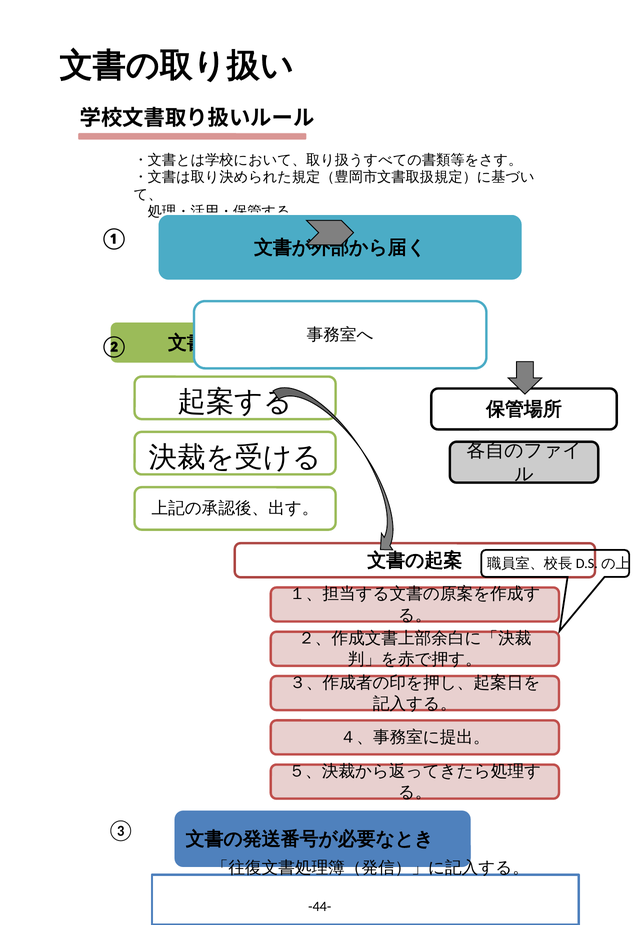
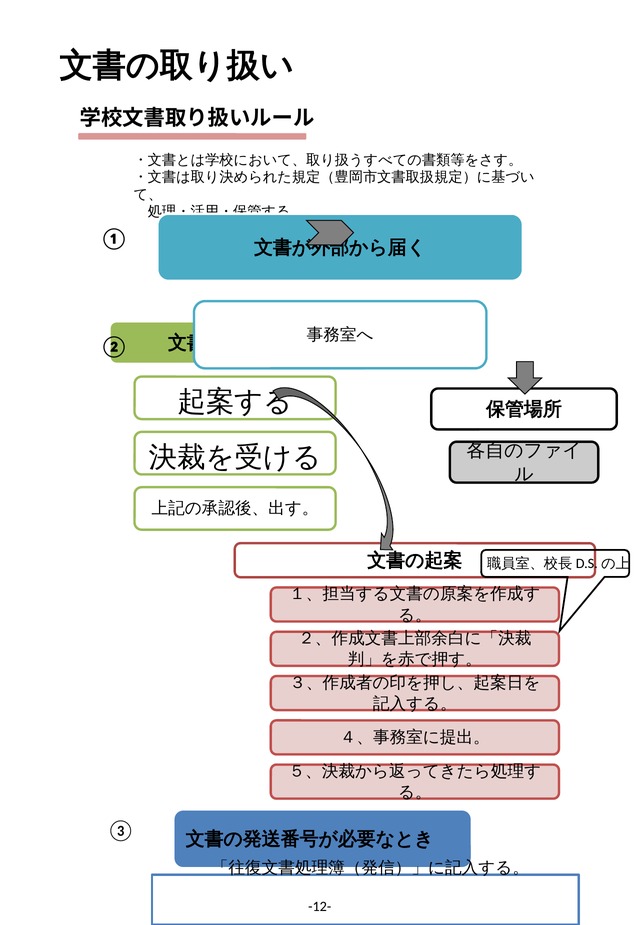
-44-: -44- -> -12-
